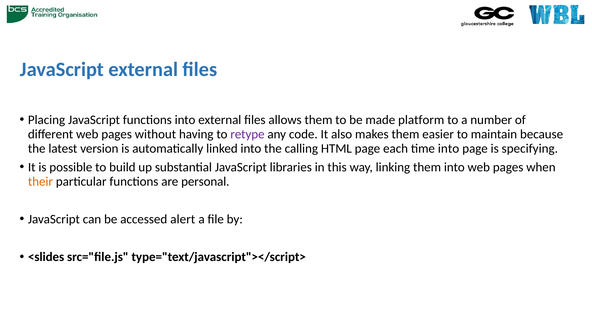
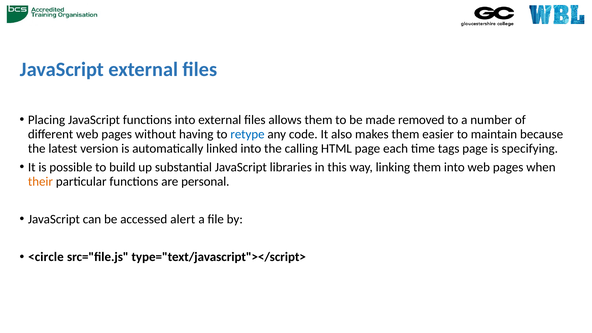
platform: platform -> removed
retype colour: purple -> blue
time into: into -> tags
<slides: <slides -> <circle
